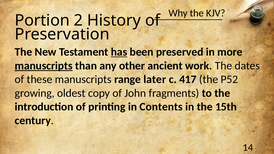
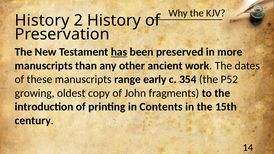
Portion at (42, 20): Portion -> History
manuscripts at (44, 66) underline: present -> none
later: later -> early
417: 417 -> 354
